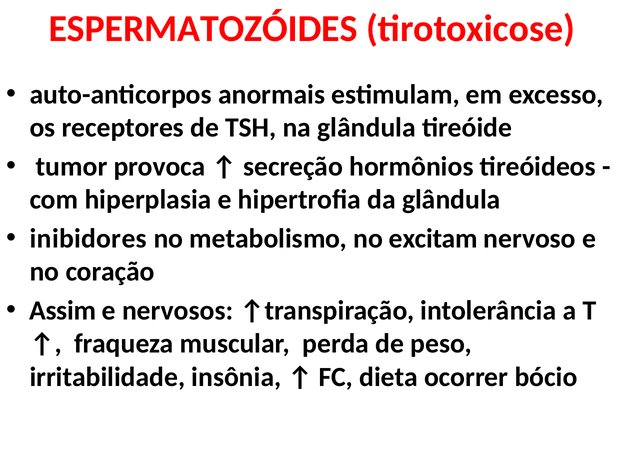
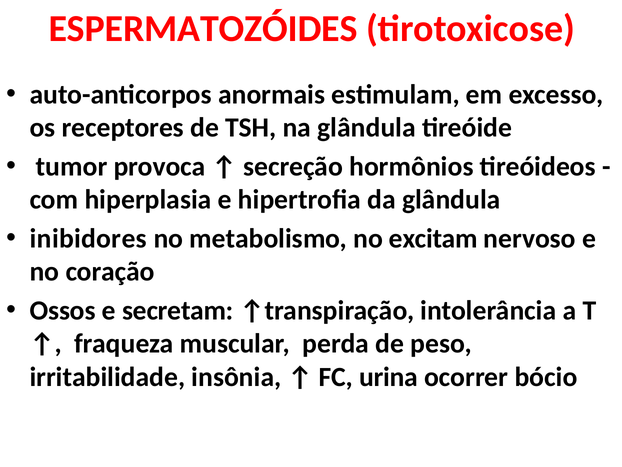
Assim: Assim -> Ossos
nervosos: nervosos -> secretam
dieta: dieta -> urina
